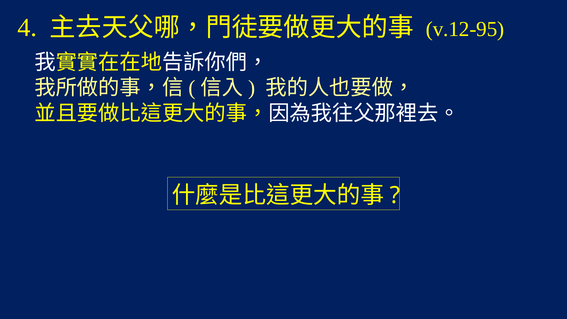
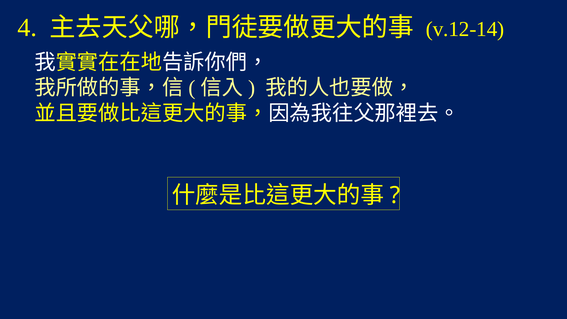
v.12-95: v.12-95 -> v.12-14
